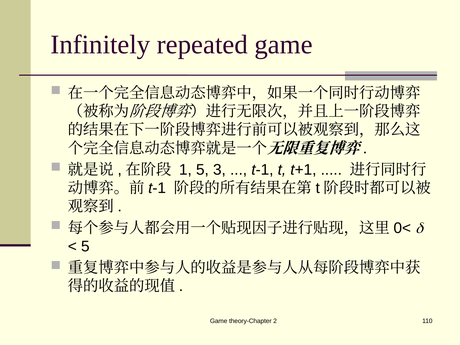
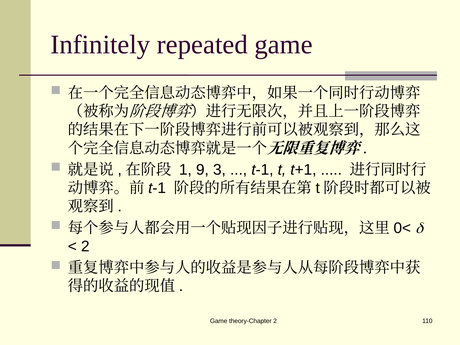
1 5: 5 -> 9
5 at (85, 246): 5 -> 2
